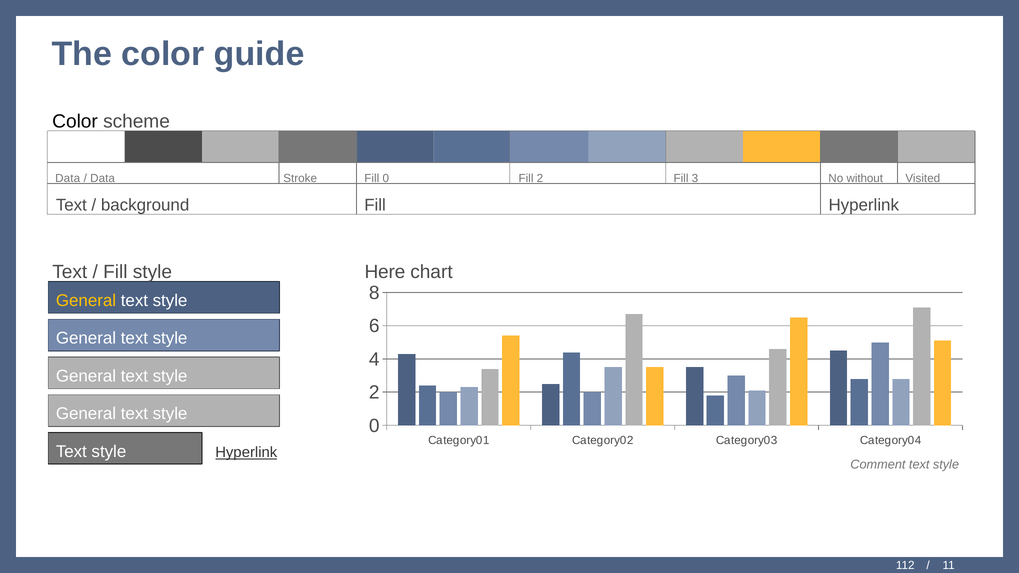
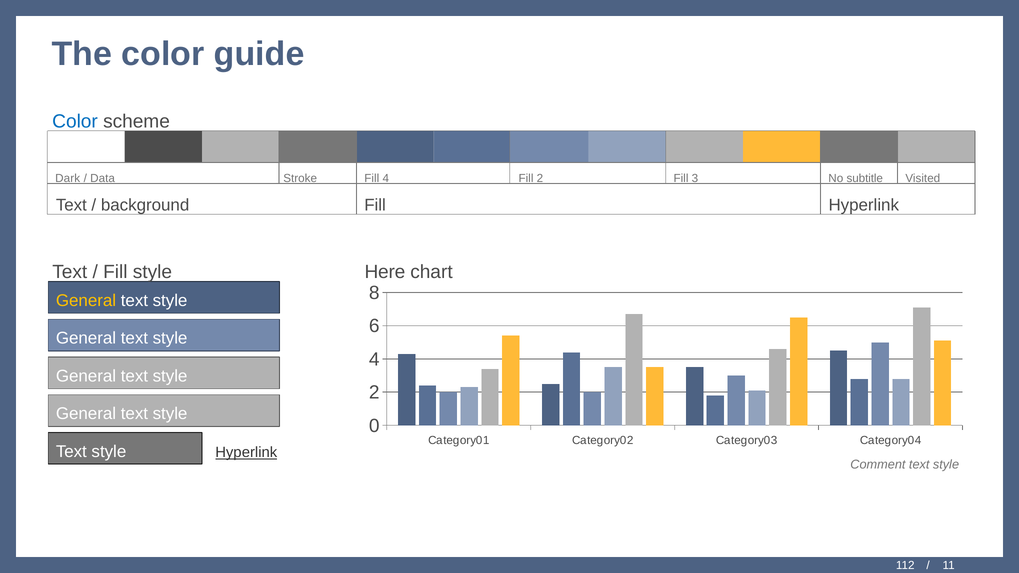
Color at (75, 121) colour: black -> blue
Data at (68, 179): Data -> Dark
Fill 0: 0 -> 4
without: without -> subtitle
